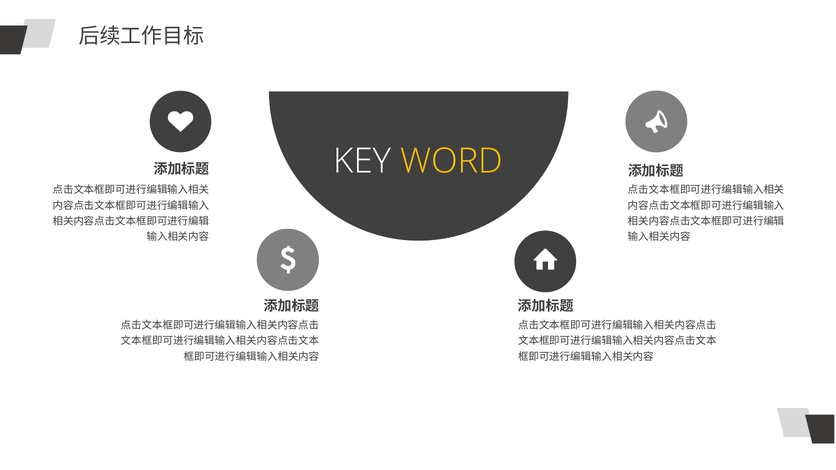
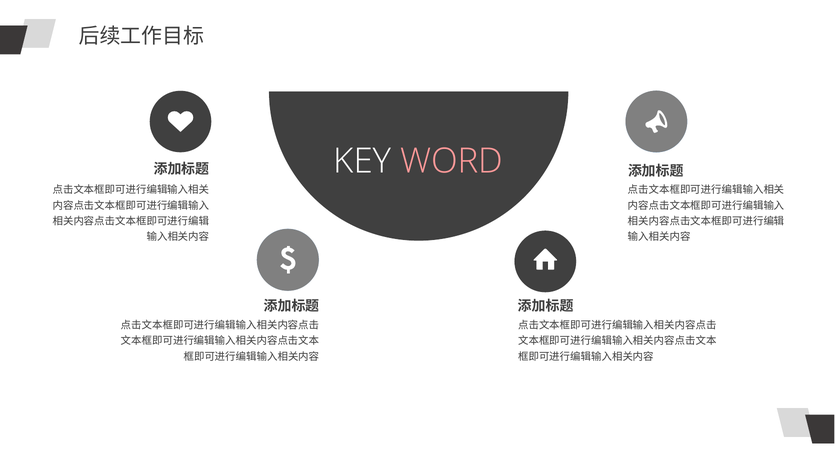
WORD colour: yellow -> pink
